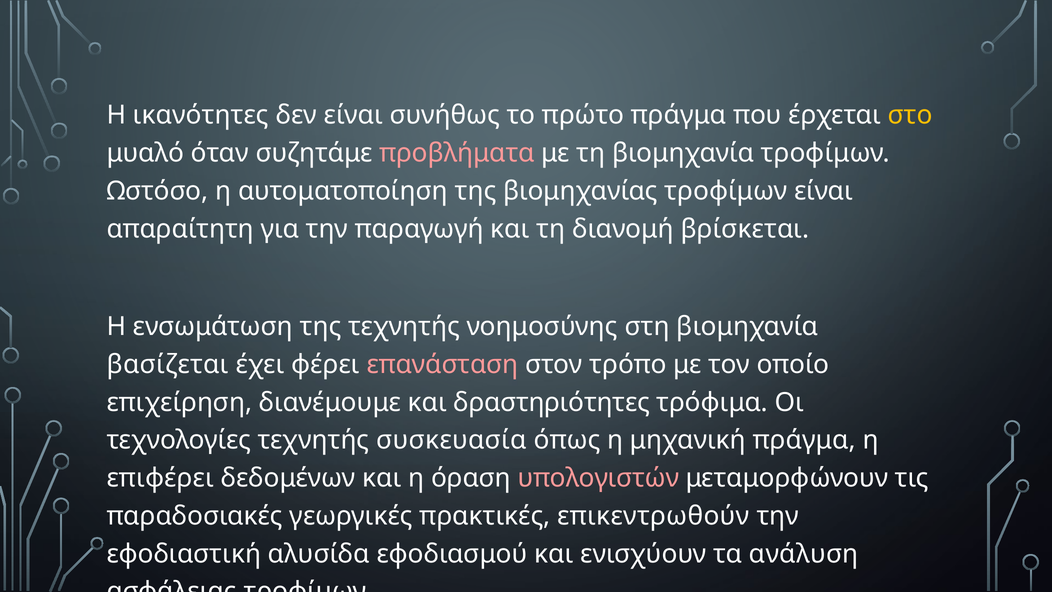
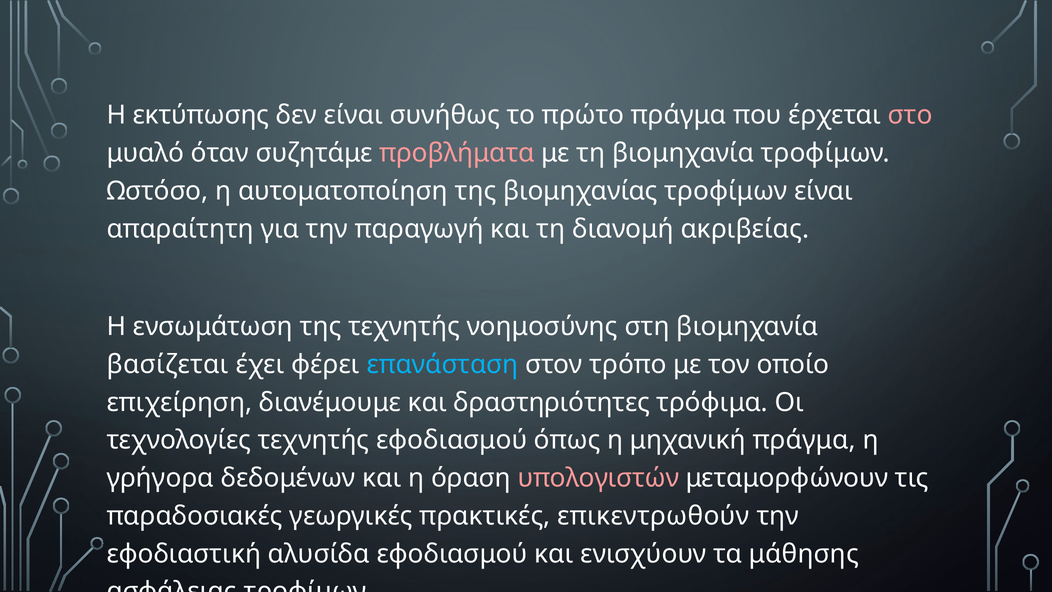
ικανότητες: ικανότητες -> εκτύπωσης
στο colour: yellow -> pink
βρίσκεται: βρίσκεται -> ακριβείας
επανάσταση colour: pink -> light blue
τεχνητής συσκευασία: συσκευασία -> εφοδιασμού
επιφέρει: επιφέρει -> γρήγορα
ανάλυση: ανάλυση -> μάθησης
